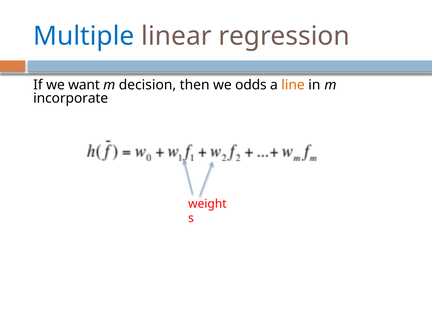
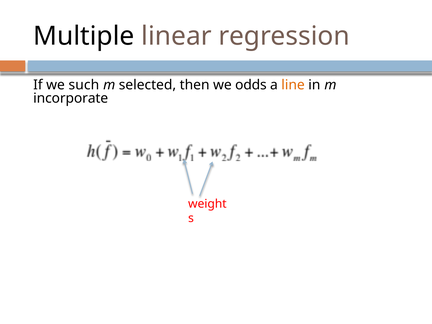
Multiple colour: blue -> black
want: want -> such
decision: decision -> selected
